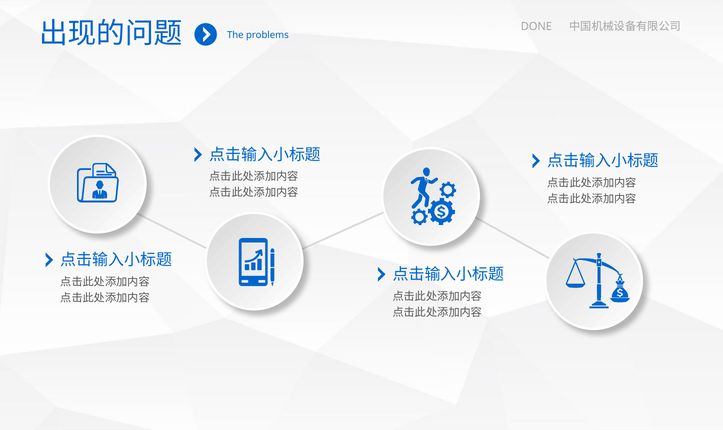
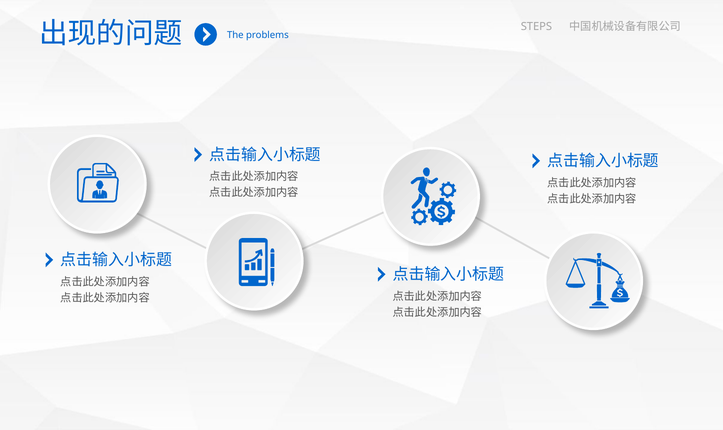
DONE: DONE -> STEPS
